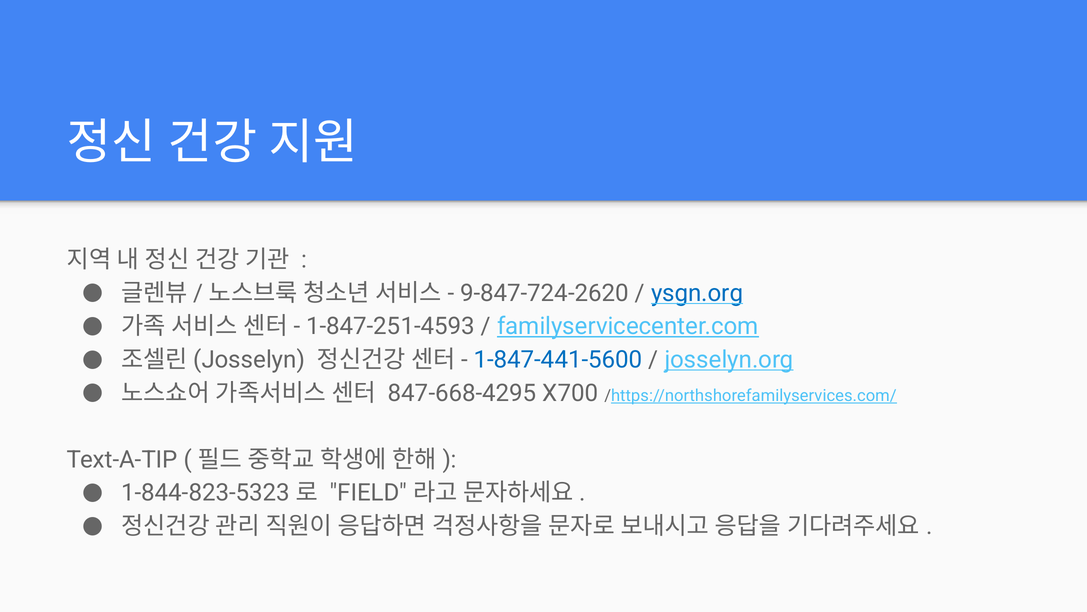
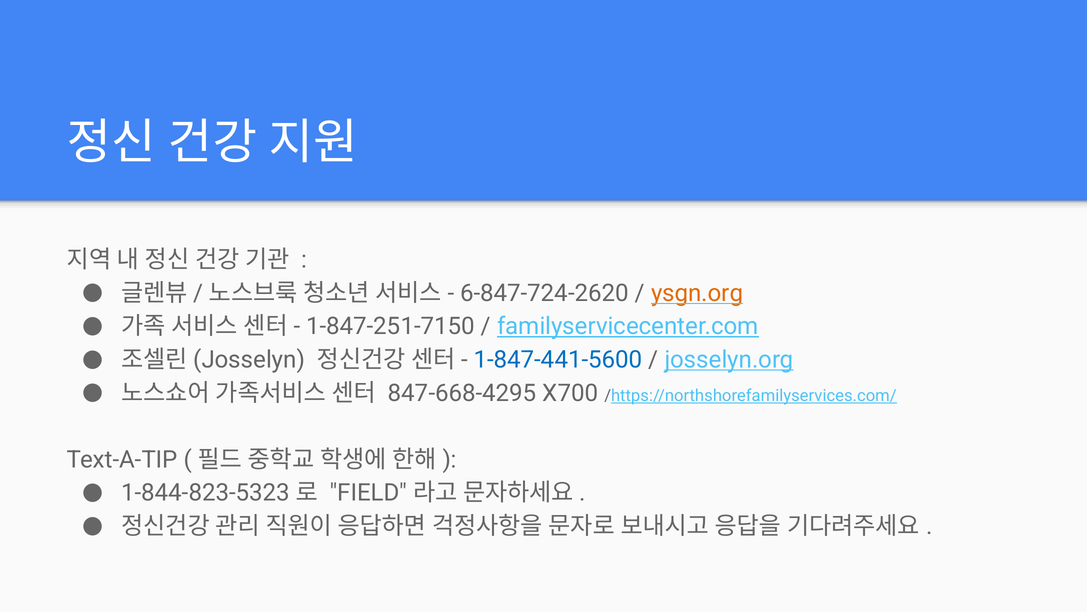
9-847-724-2620: 9-847-724-2620 -> 6-847-724-2620
ysgn.org colour: blue -> orange
1-847-251-4593: 1-847-251-4593 -> 1-847-251-7150
